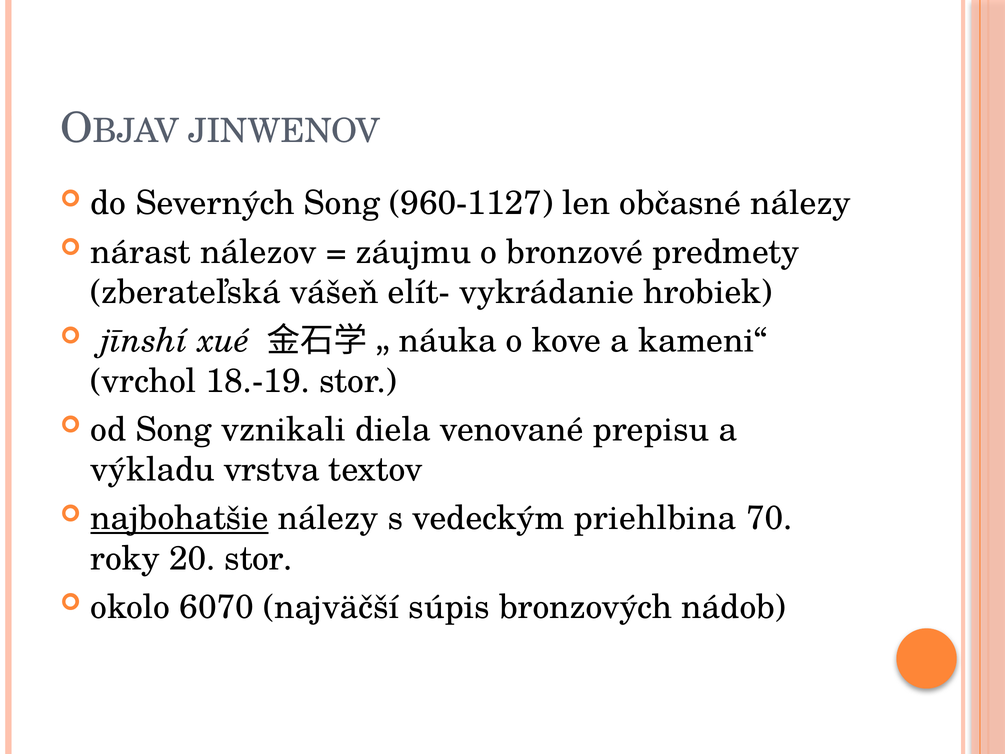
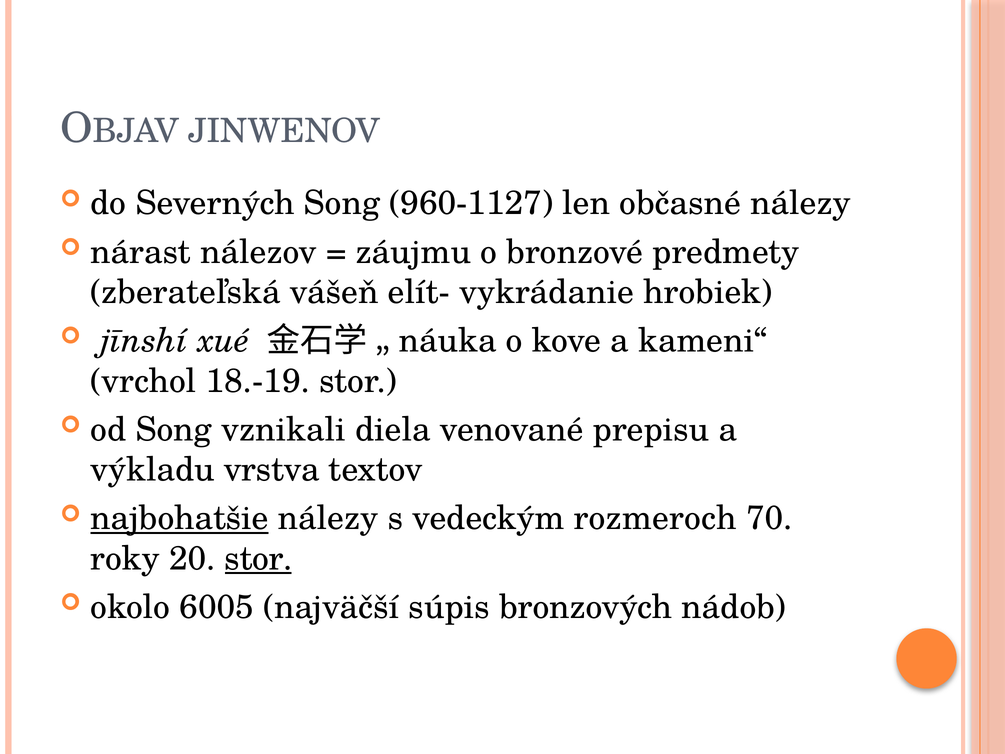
priehlbina: priehlbina -> rozmeroch
stor at (258, 558) underline: none -> present
6070: 6070 -> 6005
